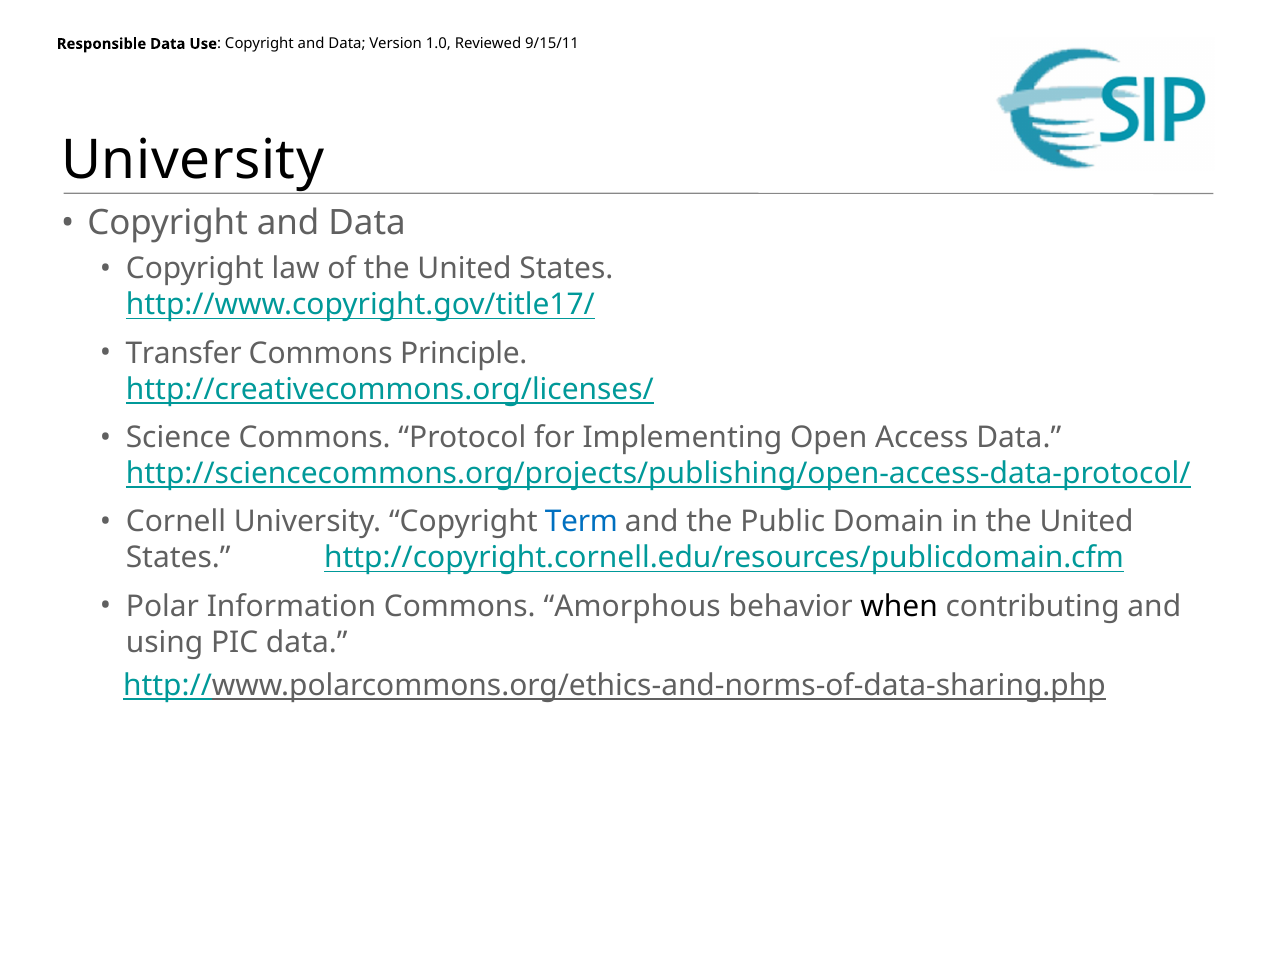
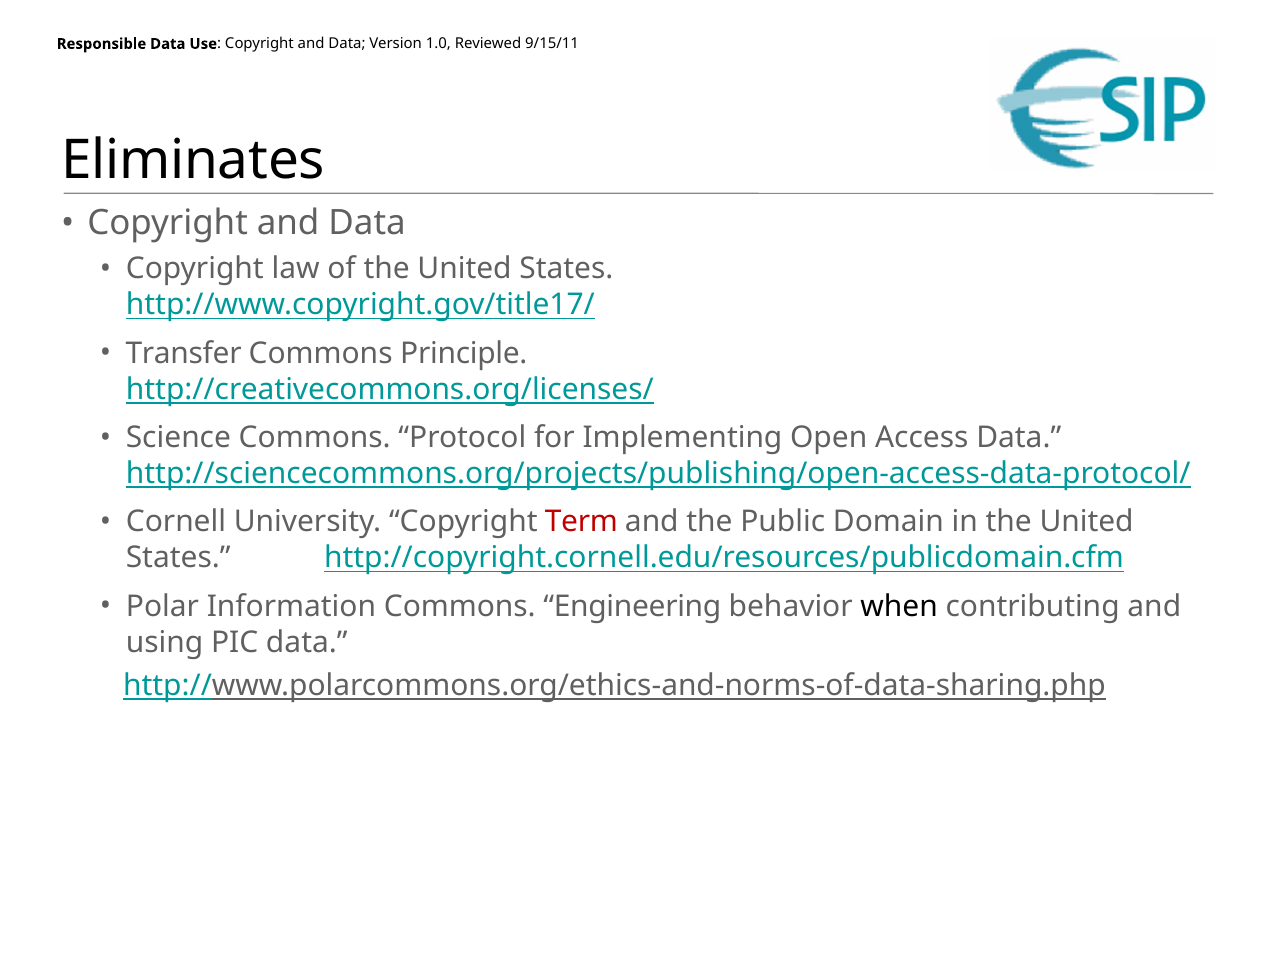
University at (193, 160): University -> Eliminates
Term colour: blue -> red
Amorphous: Amorphous -> Engineering
